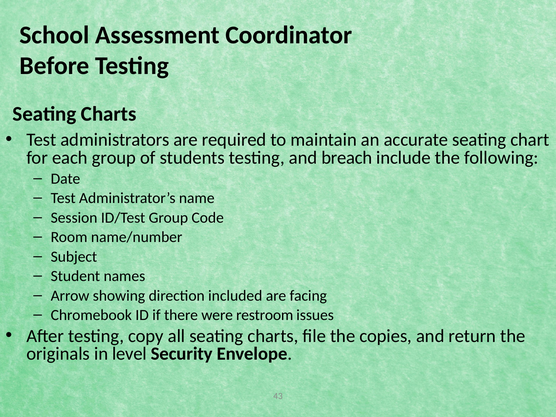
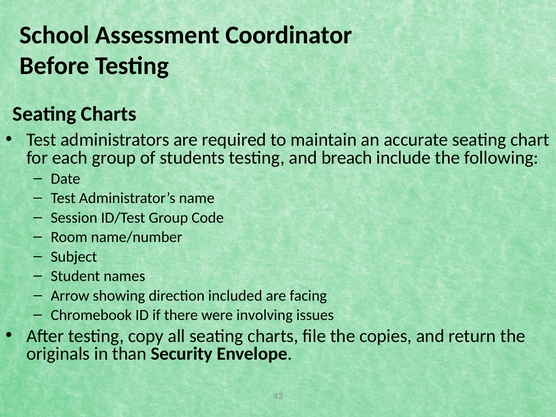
restroom: restroom -> involving
level: level -> than
